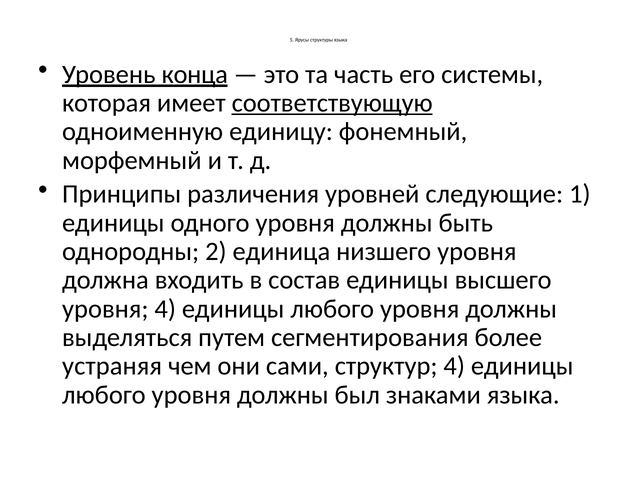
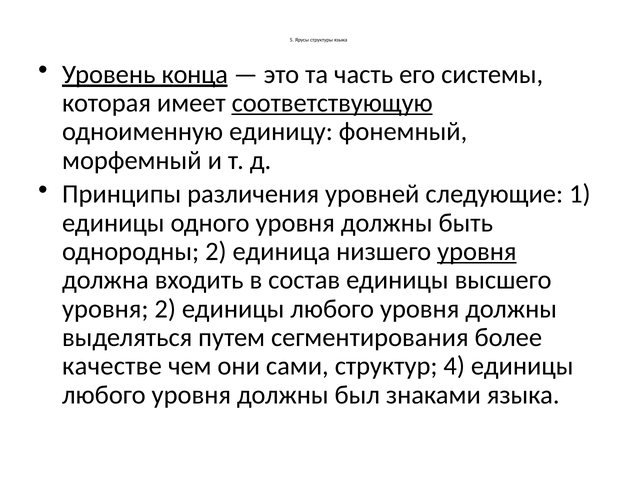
уровня at (477, 251) underline: none -> present
уровня 4: 4 -> 2
устраняя: устраняя -> качестве
